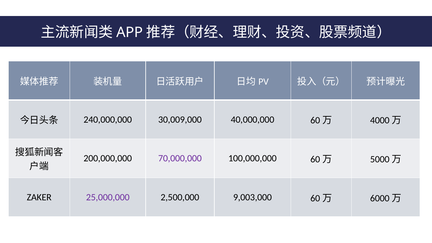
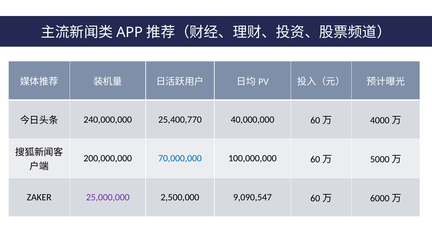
30,009,000: 30,009,000 -> 25,400,770
70,000,000 colour: purple -> blue
9,003,000: 9,003,000 -> 9,090,547
